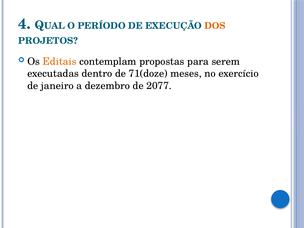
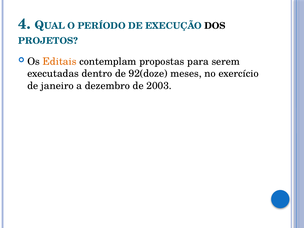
DOS colour: orange -> black
71(doze: 71(doze -> 92(doze
2077: 2077 -> 2003
